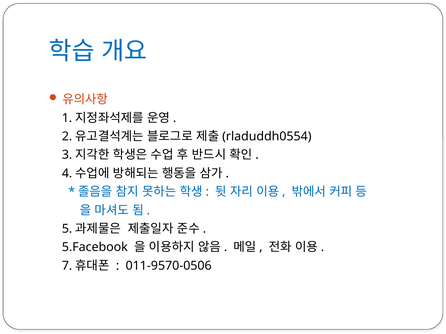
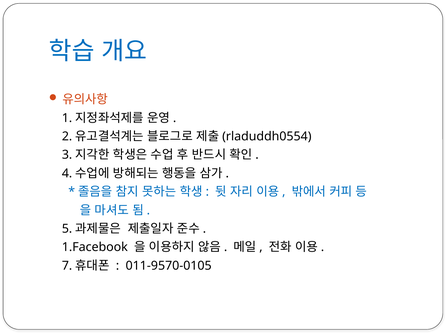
5.Facebook: 5.Facebook -> 1.Facebook
011-9570-0506: 011-9570-0506 -> 011-9570-0105
